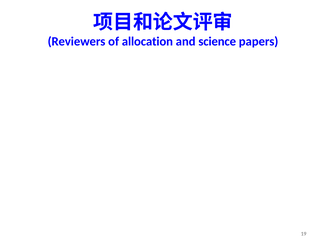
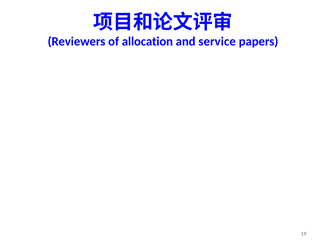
science: science -> service
